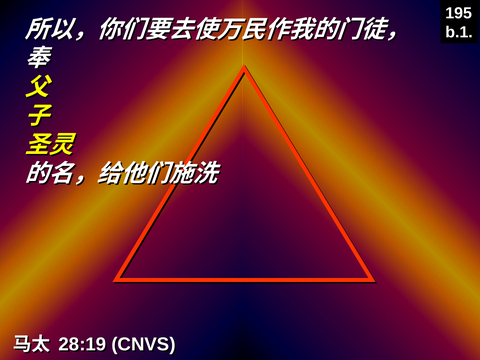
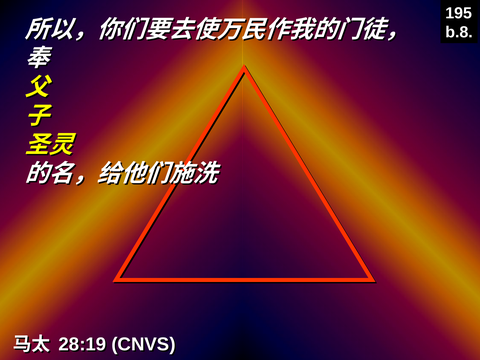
b.1: b.1 -> b.8
